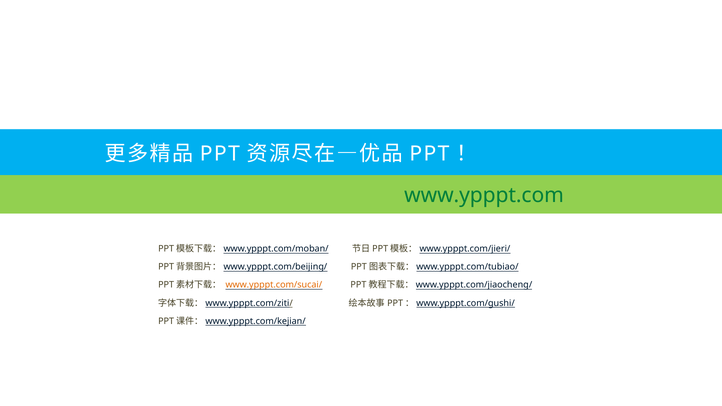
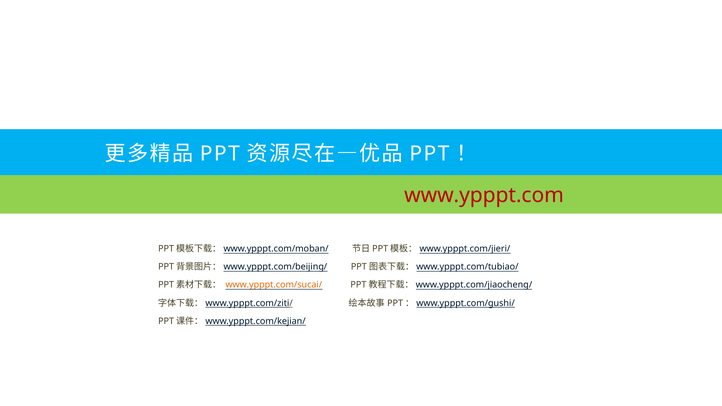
www.ypppt.com colour: green -> red
